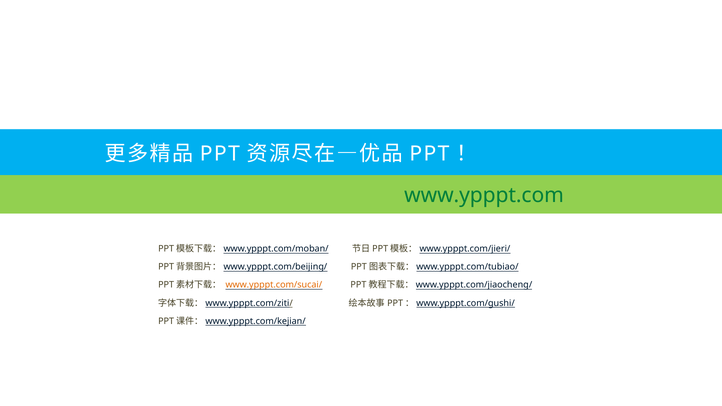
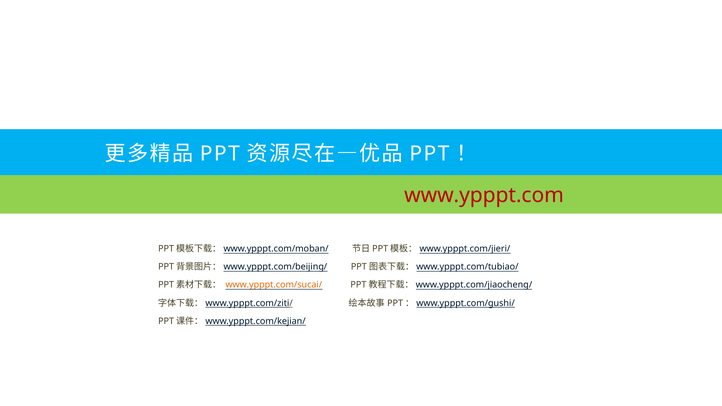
www.ypppt.com colour: green -> red
